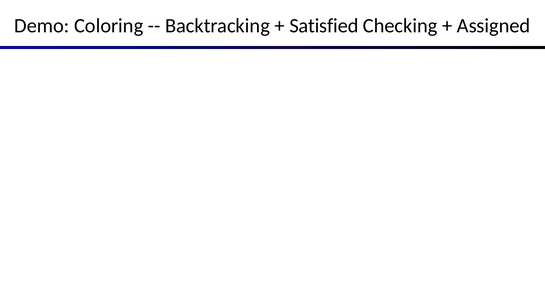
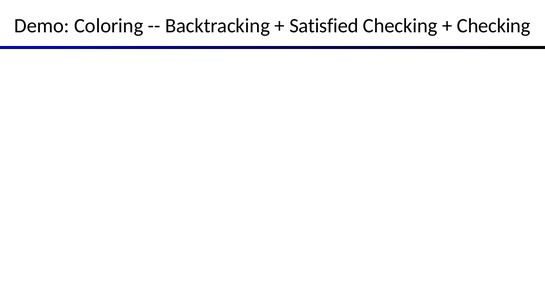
Assigned at (494, 26): Assigned -> Checking
